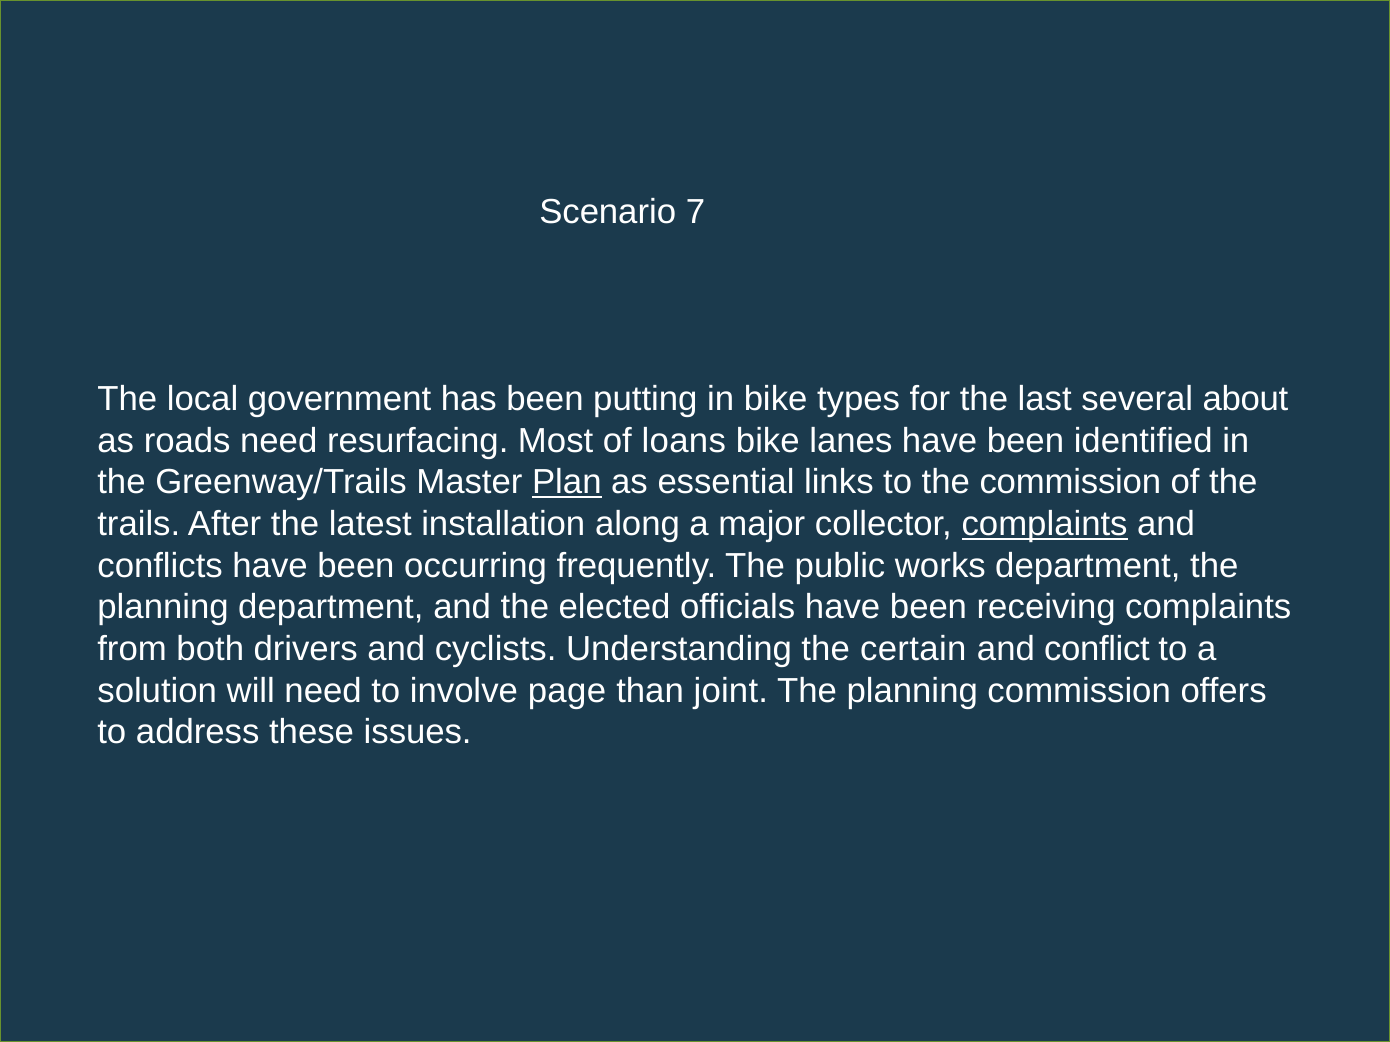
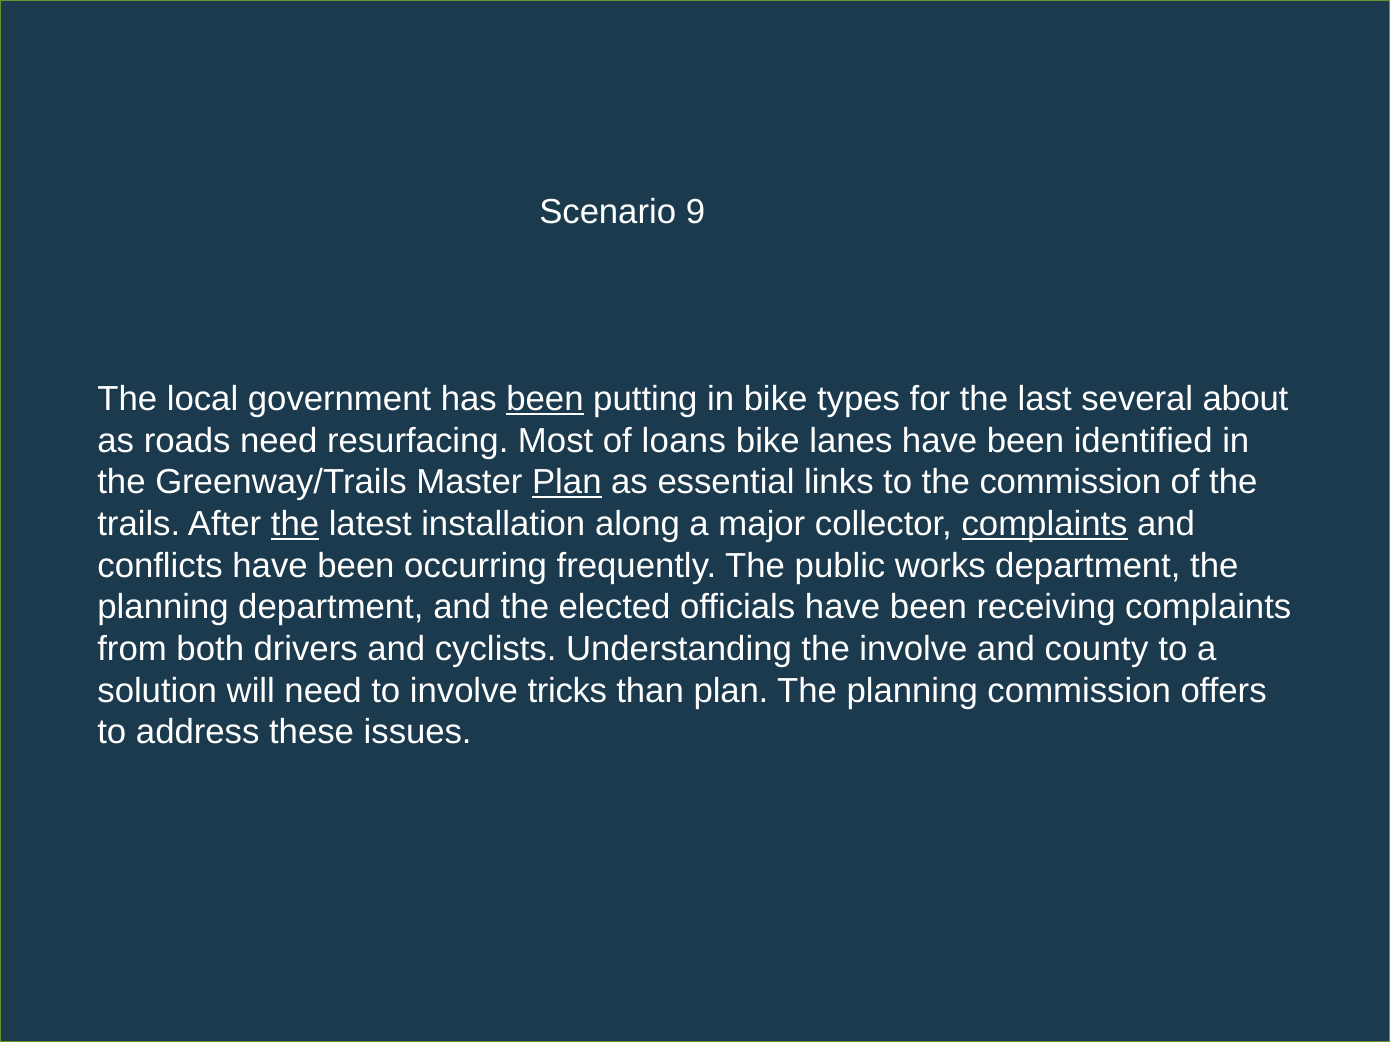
7: 7 -> 9
been at (545, 399) underline: none -> present
the at (295, 524) underline: none -> present
the certain: certain -> involve
conflict: conflict -> county
page: page -> tricks
than joint: joint -> plan
